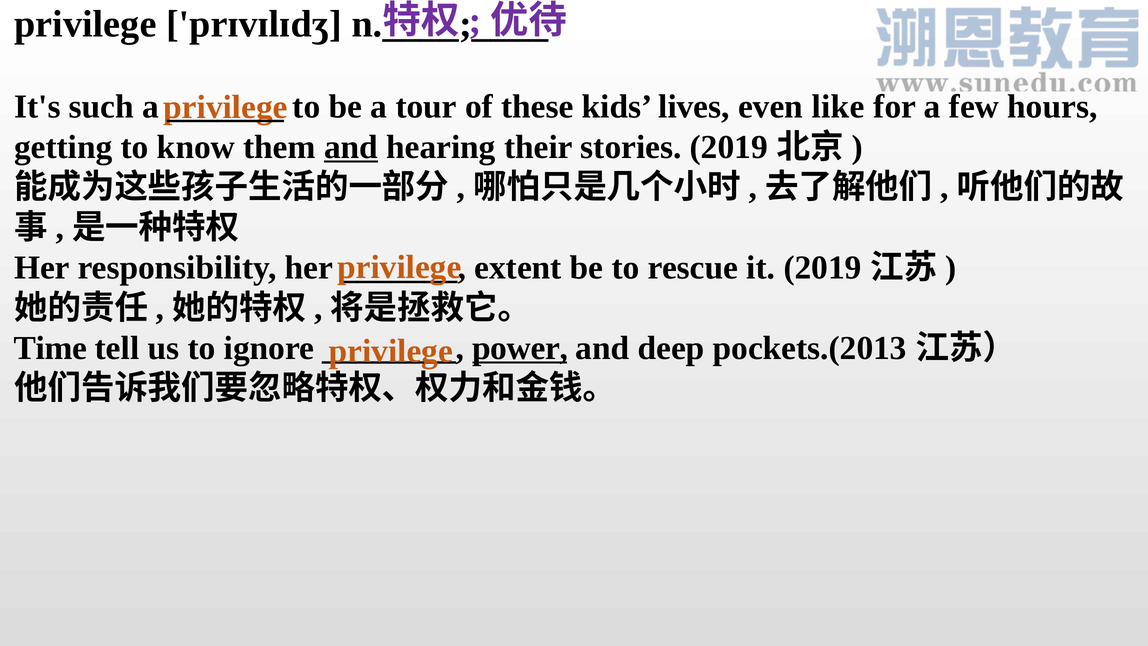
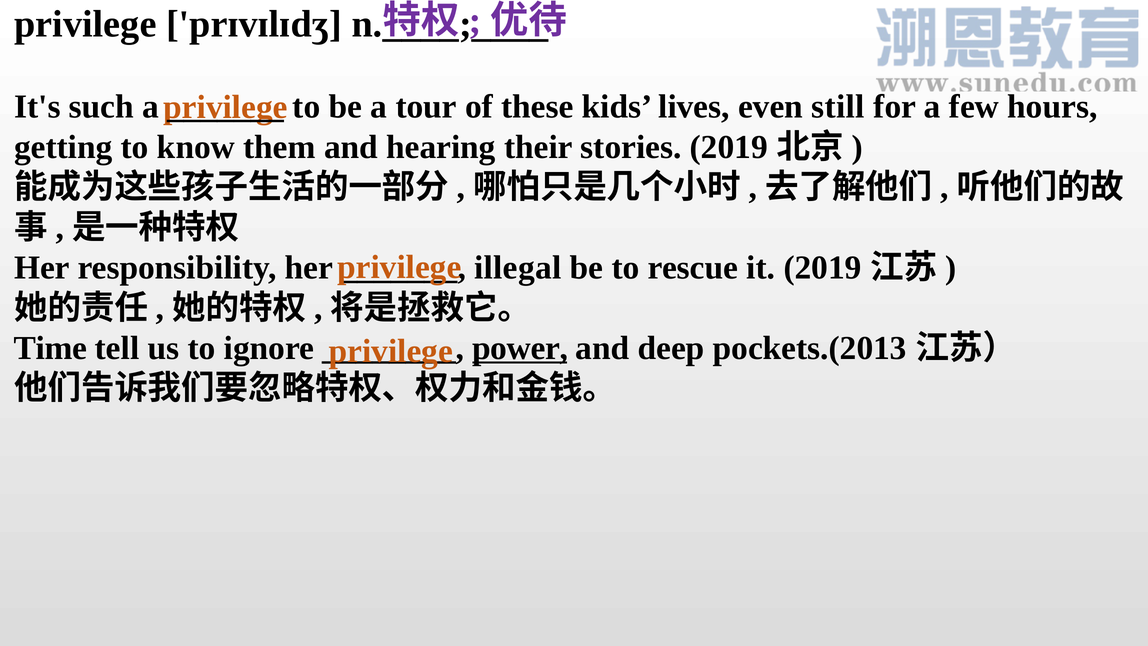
like: like -> still
and at (351, 147) underline: present -> none
extent: extent -> illegal
